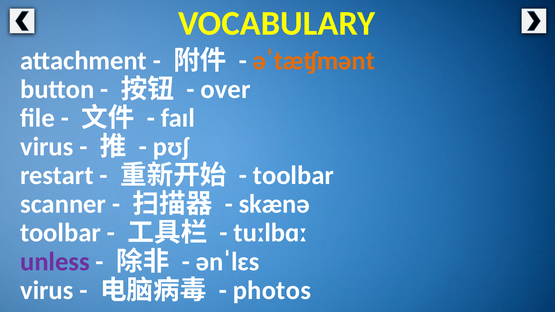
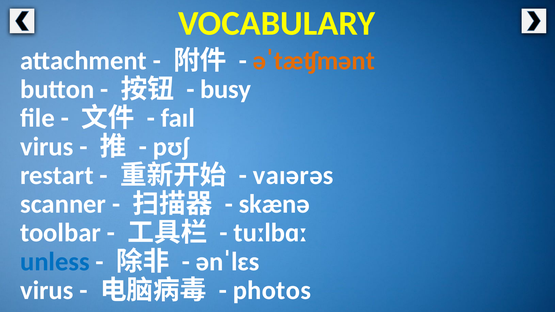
over: over -> busy
toolbar at (293, 176): toolbar -> vaɪərəs
unless colour: purple -> blue
